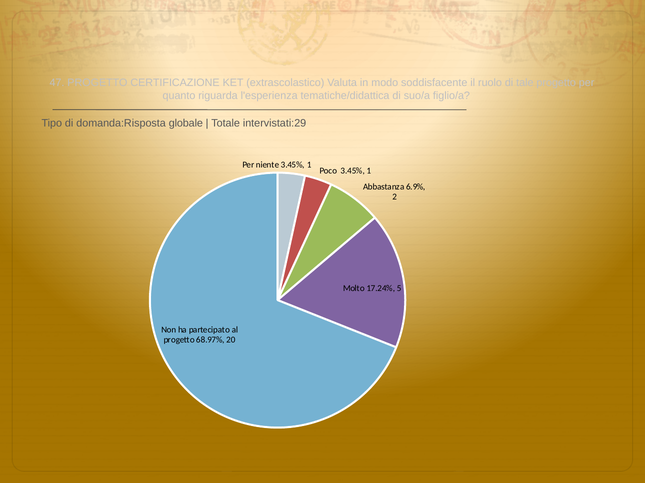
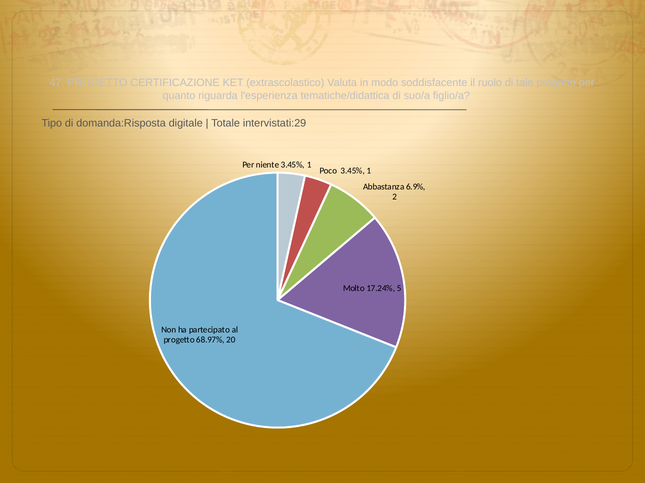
globale: globale -> digitale
